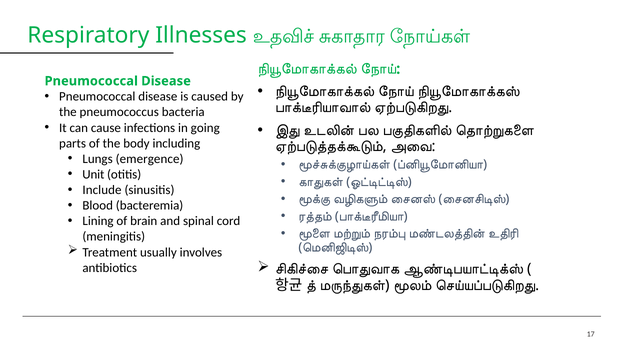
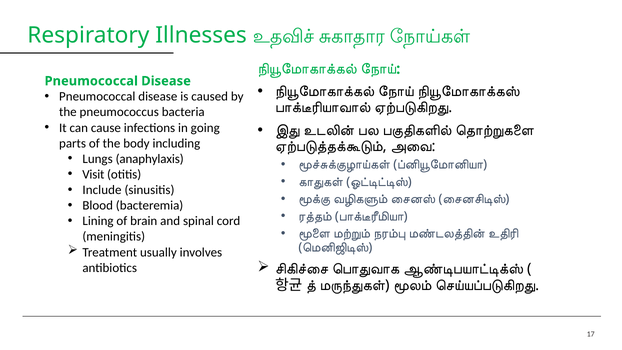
emergence: emergence -> anaphylaxis
Unit: Unit -> Visit
